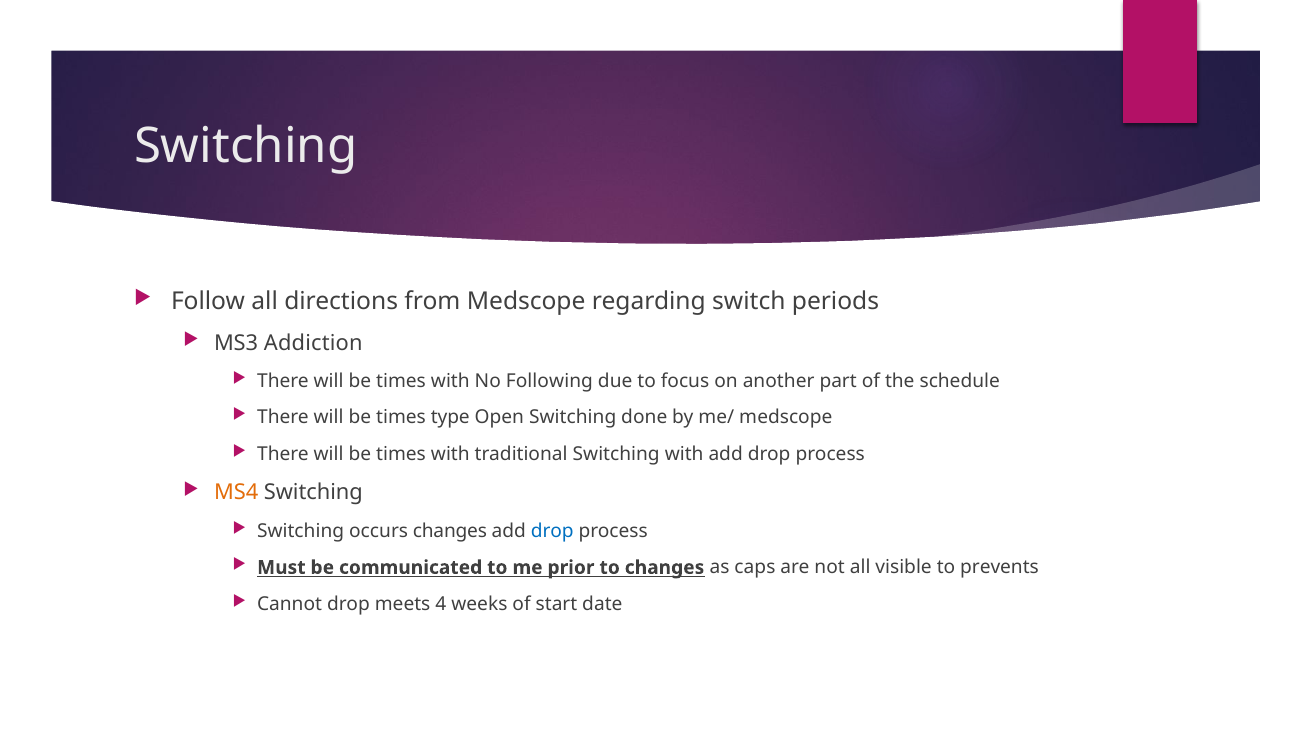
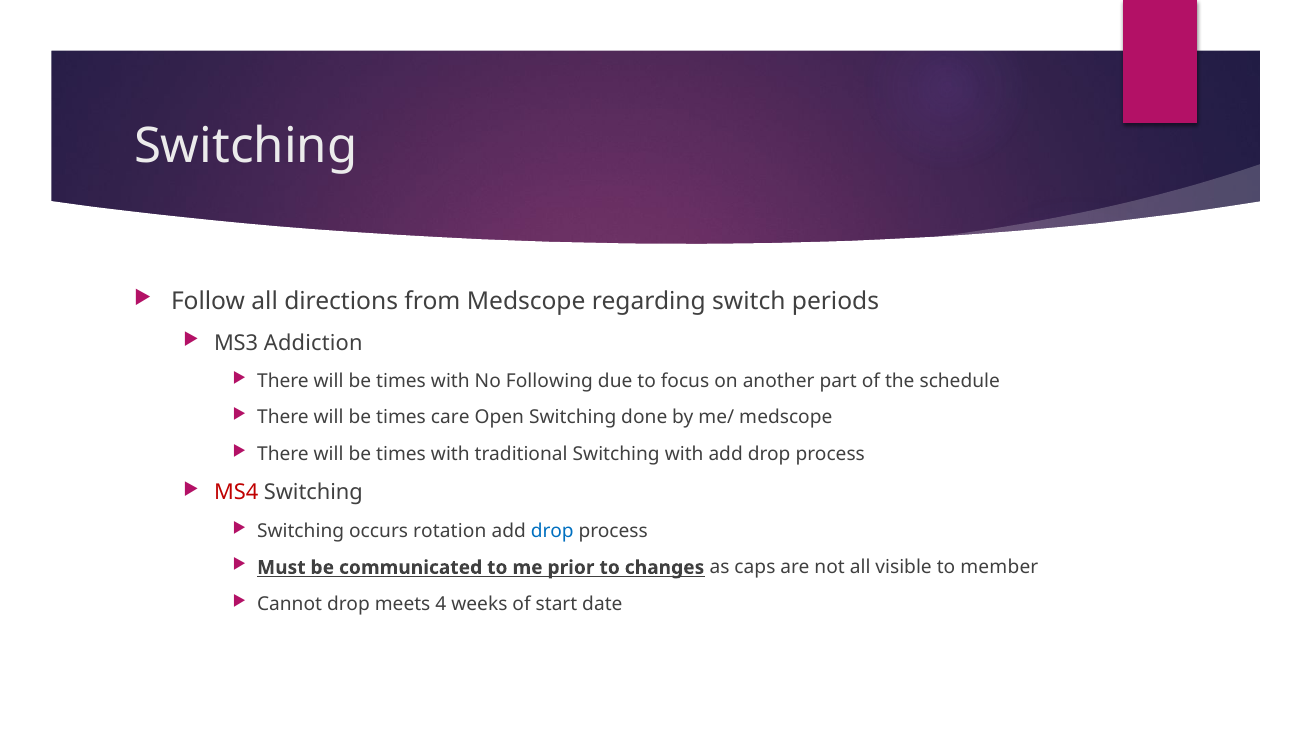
type: type -> care
MS4 colour: orange -> red
occurs changes: changes -> rotation
prevents: prevents -> member
